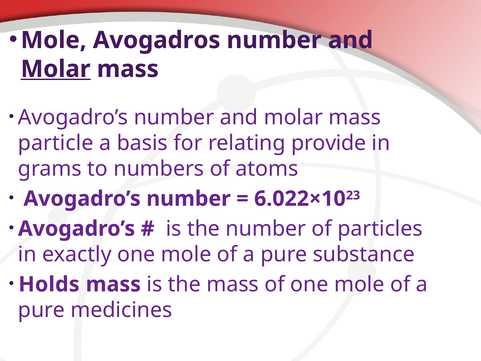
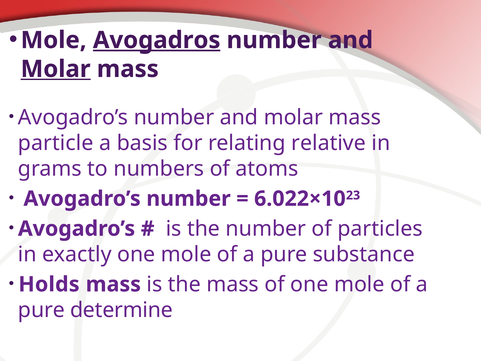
Avogadros underline: none -> present
provide: provide -> relative
medicines: medicines -> determine
